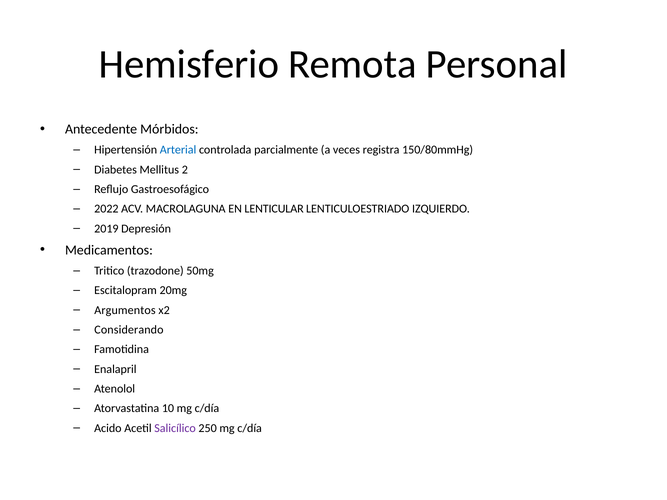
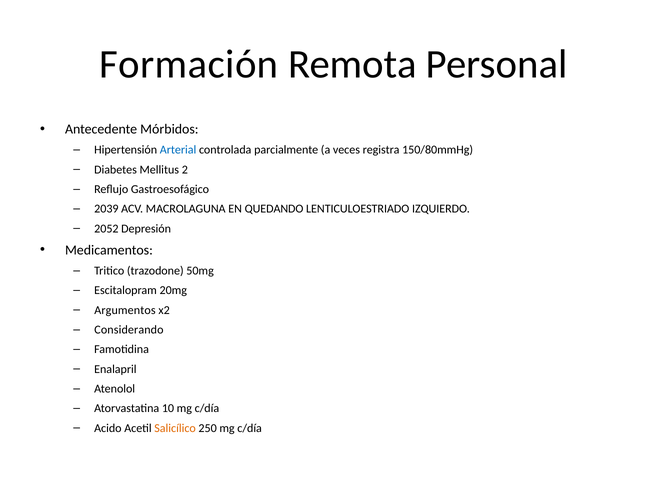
Hemisferio: Hemisferio -> Formación
2022: 2022 -> 2039
LENTICULAR: LENTICULAR -> QUEDANDO
2019: 2019 -> 2052
Salicílico colour: purple -> orange
